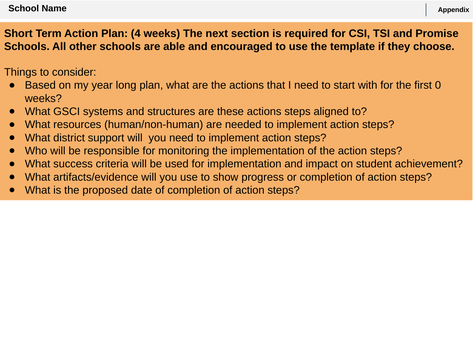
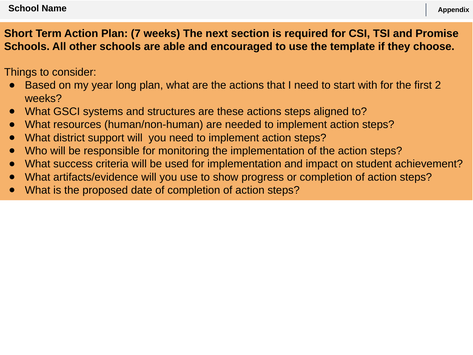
4: 4 -> 7
0: 0 -> 2
